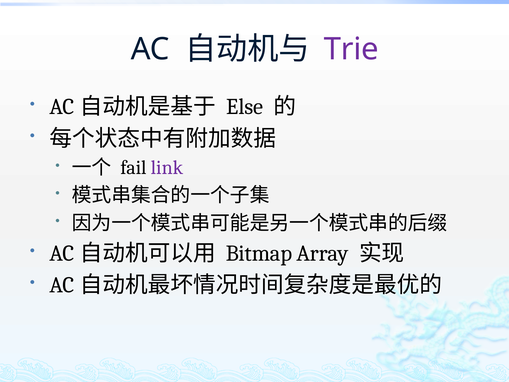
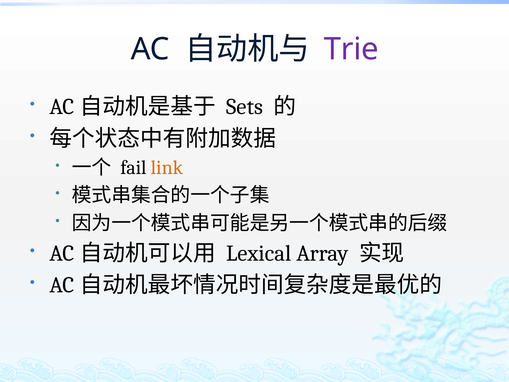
Else: Else -> Sets
link colour: purple -> orange
Bitmap: Bitmap -> Lexical
